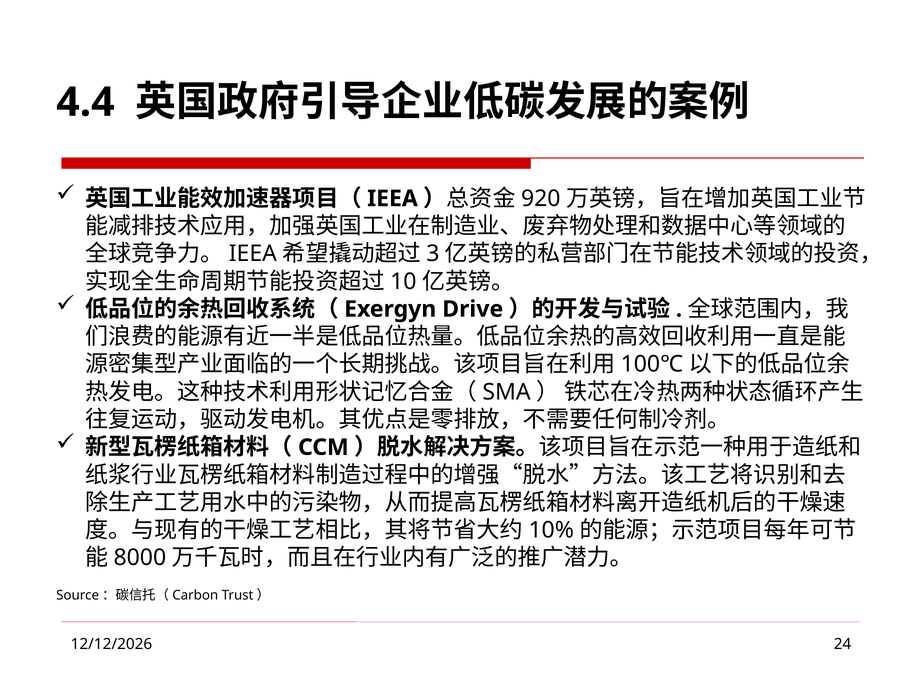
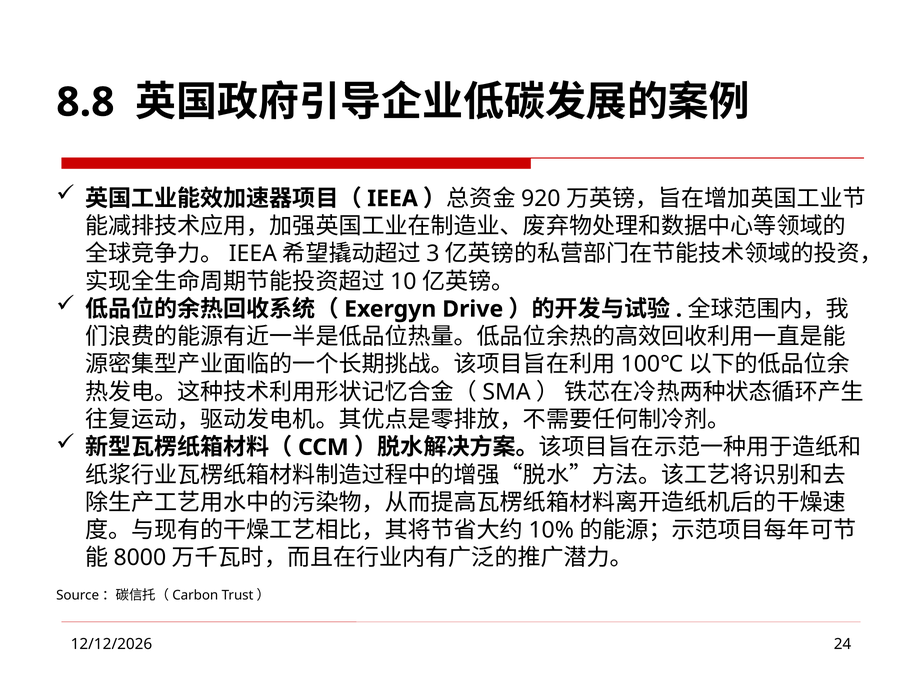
4.4: 4.4 -> 8.8
